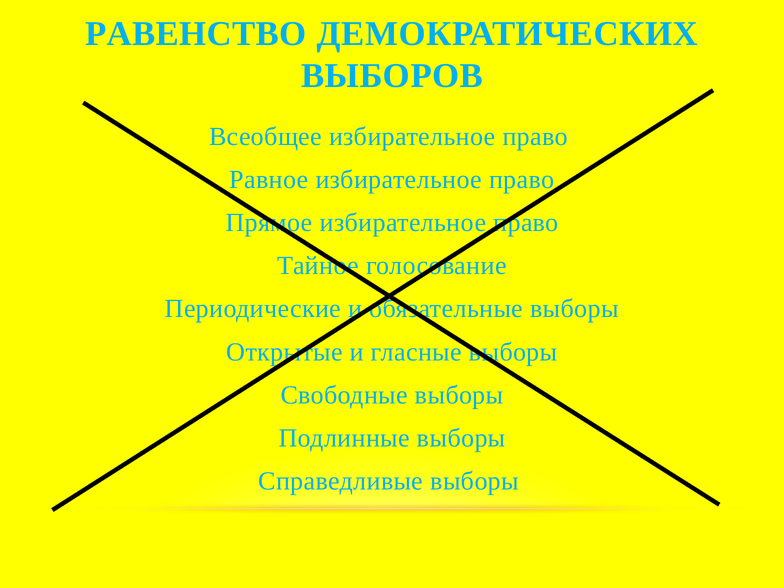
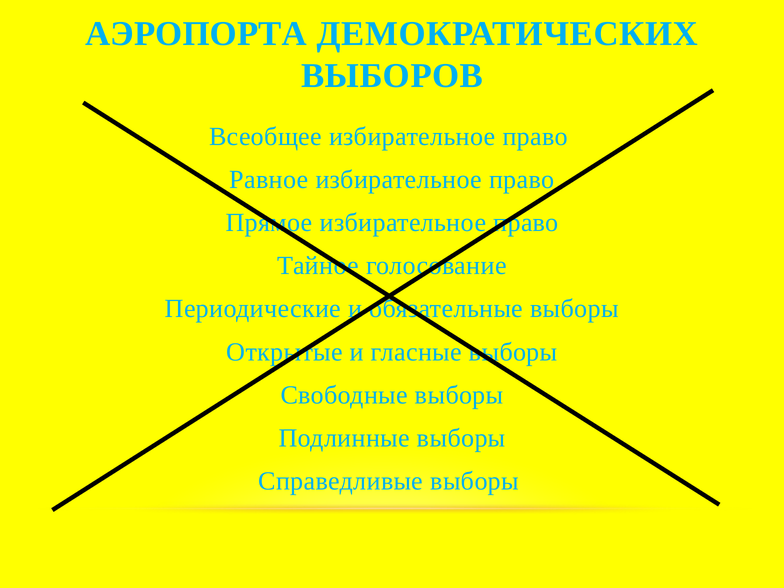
РАВЕНСТВО: РАВЕНСТВО -> АЭРОПОРТА
